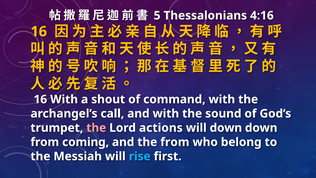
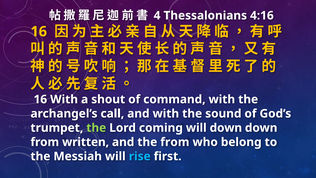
5: 5 -> 4
the at (96, 128) colour: pink -> light green
actions: actions -> coming
coming: coming -> written
